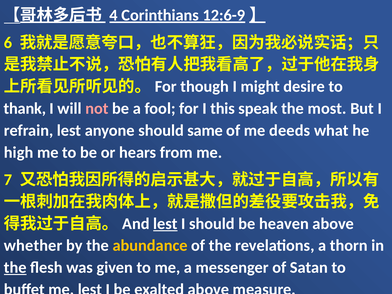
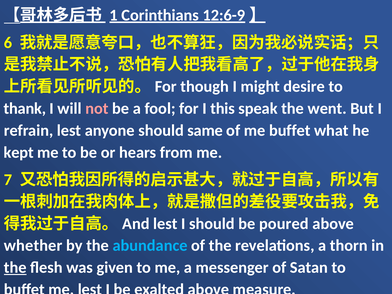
4: 4 -> 1
most: most -> went
me deeds: deeds -> buffet
high: high -> kept
lest at (165, 224) underline: present -> none
heaven: heaven -> poured
abundance colour: yellow -> light blue
